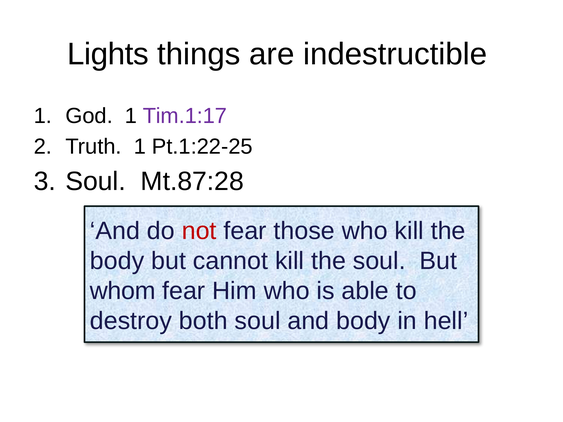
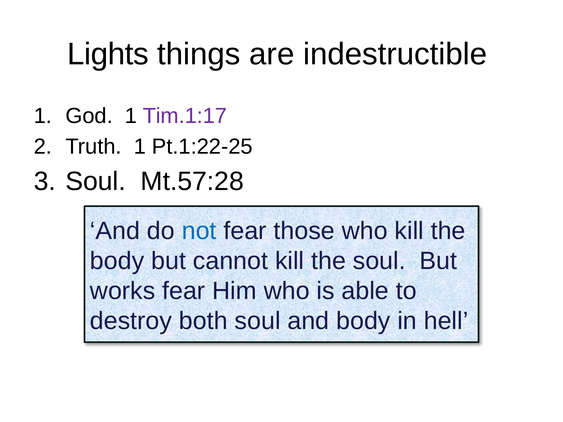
Mt.87:28: Mt.87:28 -> Mt.57:28
not colour: red -> blue
whom: whom -> works
